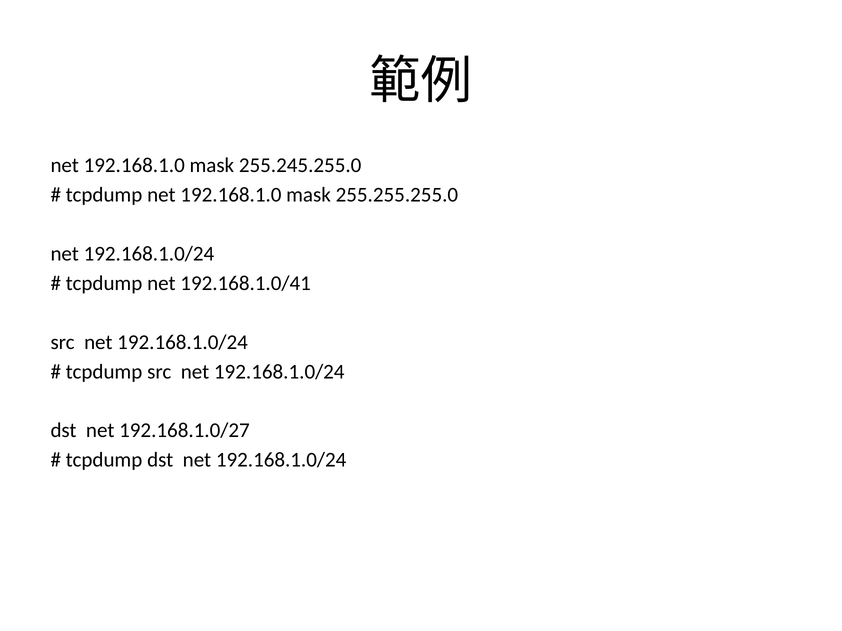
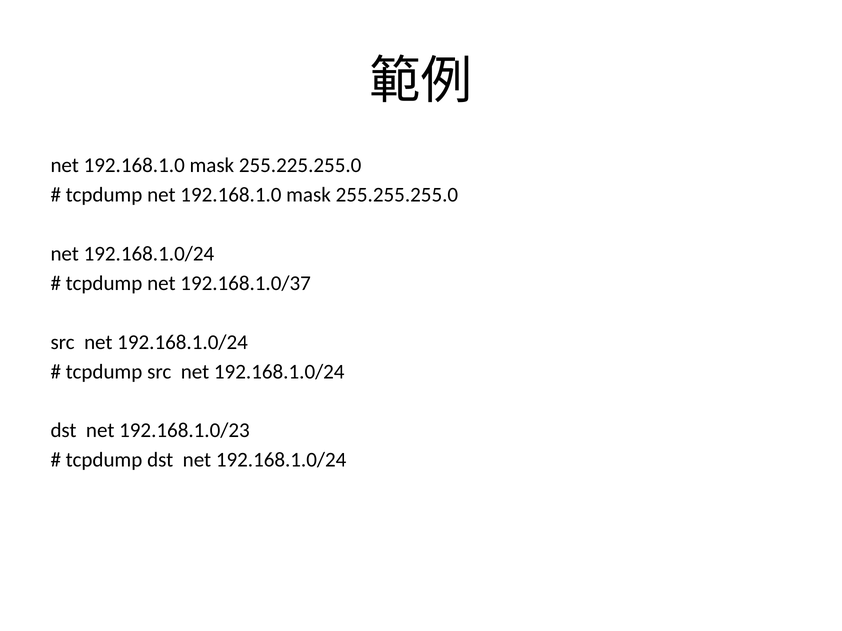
255.245.255.0: 255.245.255.0 -> 255.225.255.0
192.168.1.0/41: 192.168.1.0/41 -> 192.168.1.0/37
192.168.1.0/27: 192.168.1.0/27 -> 192.168.1.0/23
